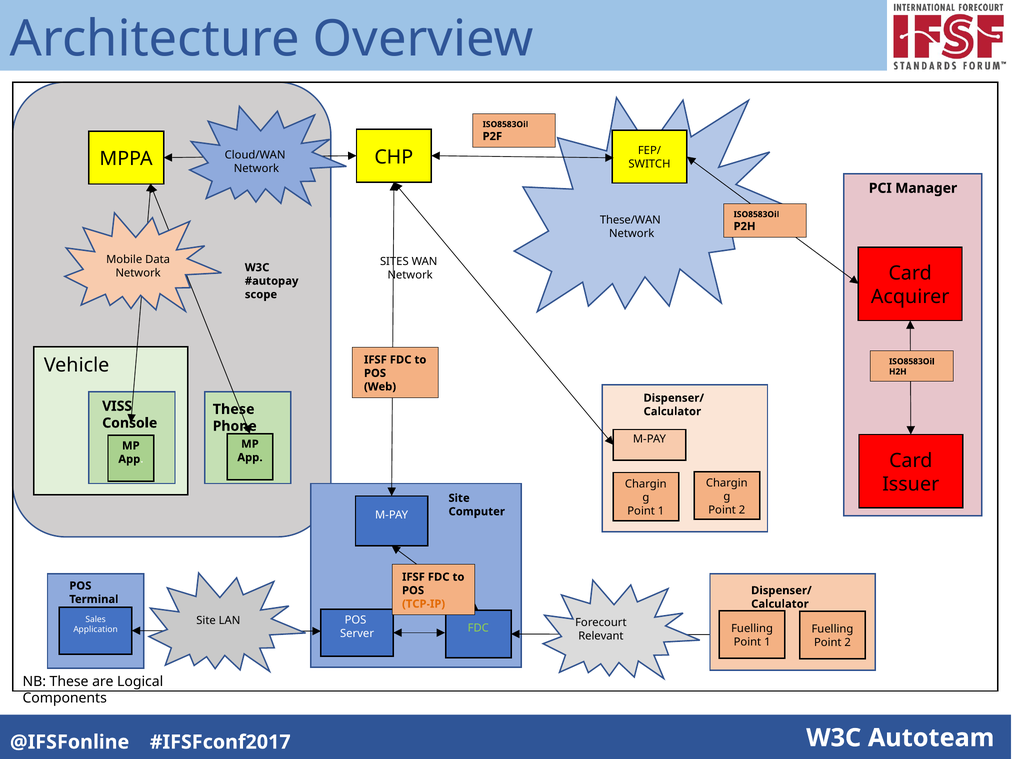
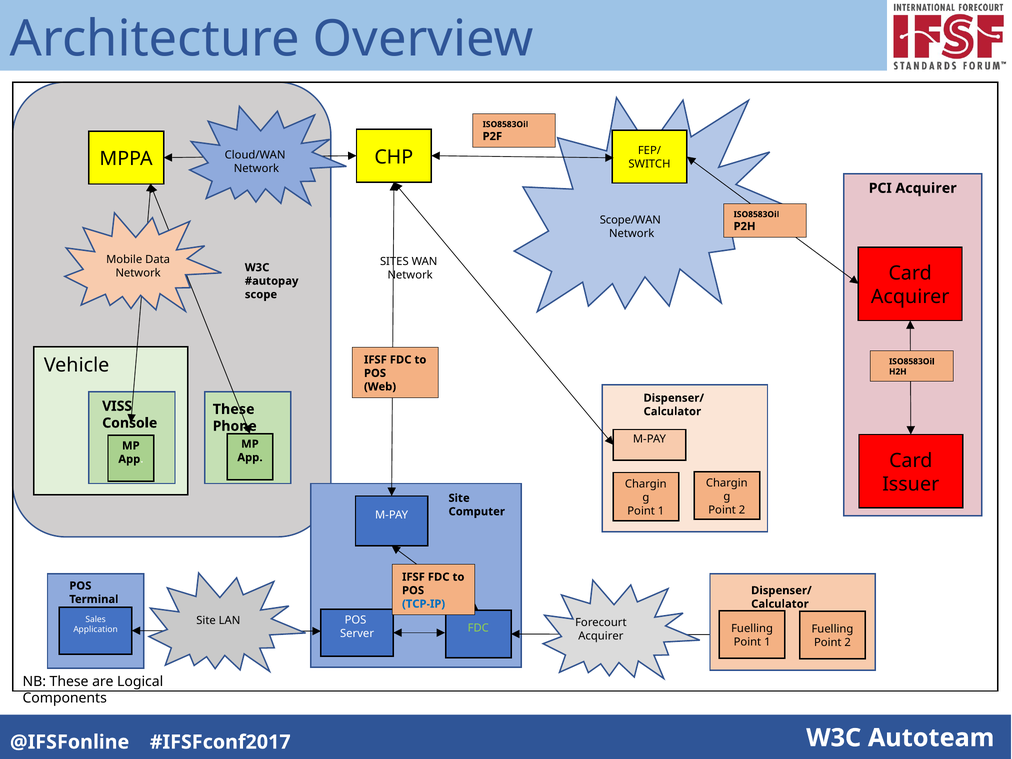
PCI Manager: Manager -> Acquirer
These/WAN: These/WAN -> Scope/WAN
TCP-IP colour: orange -> blue
Relevant at (601, 636): Relevant -> Acquirer
